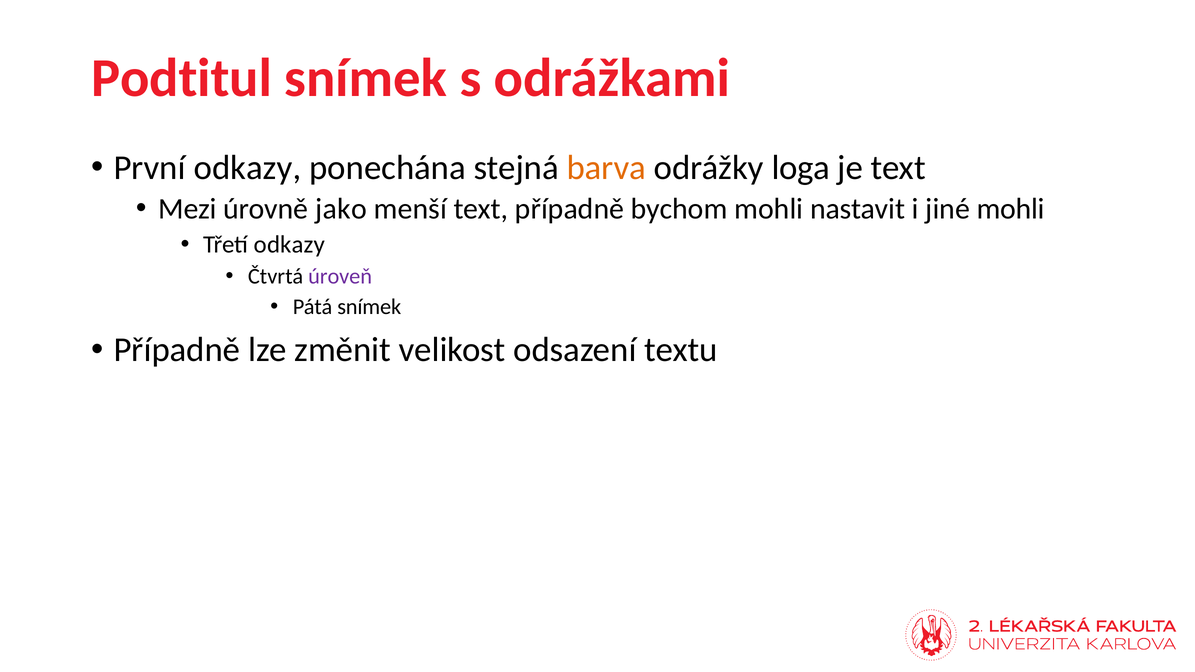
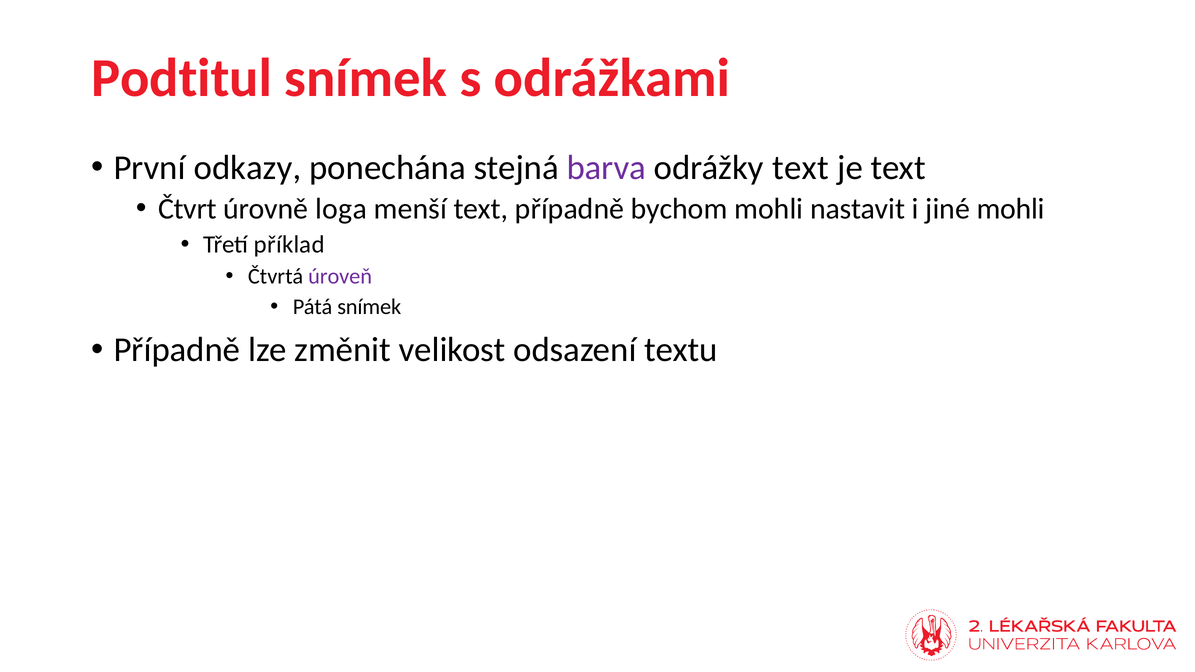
barva colour: orange -> purple
odrážky loga: loga -> text
Mezi: Mezi -> Čtvrt
jako: jako -> loga
Třetí odkazy: odkazy -> příklad
